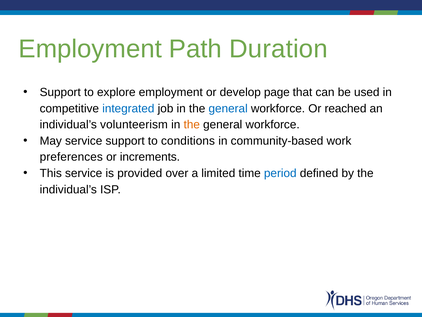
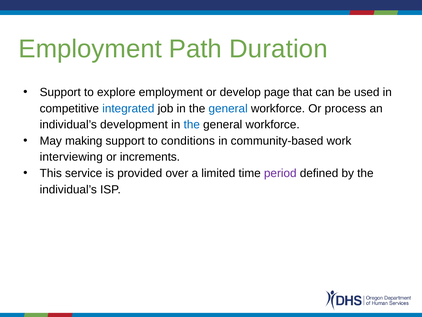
reached: reached -> process
volunteerism: volunteerism -> development
the at (192, 124) colour: orange -> blue
May service: service -> making
preferences: preferences -> interviewing
period colour: blue -> purple
